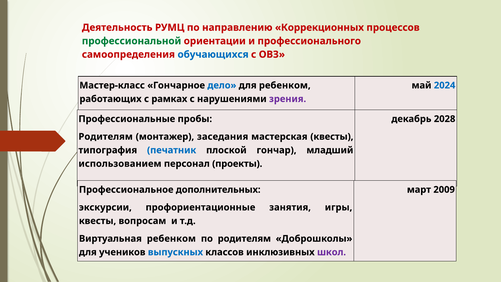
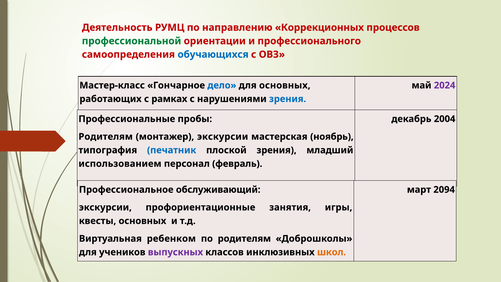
для ребенком: ребенком -> основных
2024 colour: blue -> purple
зрения at (288, 99) colour: purple -> blue
2028: 2028 -> 2004
монтажер заседания: заседания -> экскурсии
мастерская квесты: квесты -> ноябрь
плоской гончар: гончар -> зрения
проекты: проекты -> февраль
дополнительных: дополнительных -> обслуживающий
2009: 2009 -> 2094
квесты вопросам: вопросам -> основных
выпускных colour: blue -> purple
школ colour: purple -> orange
